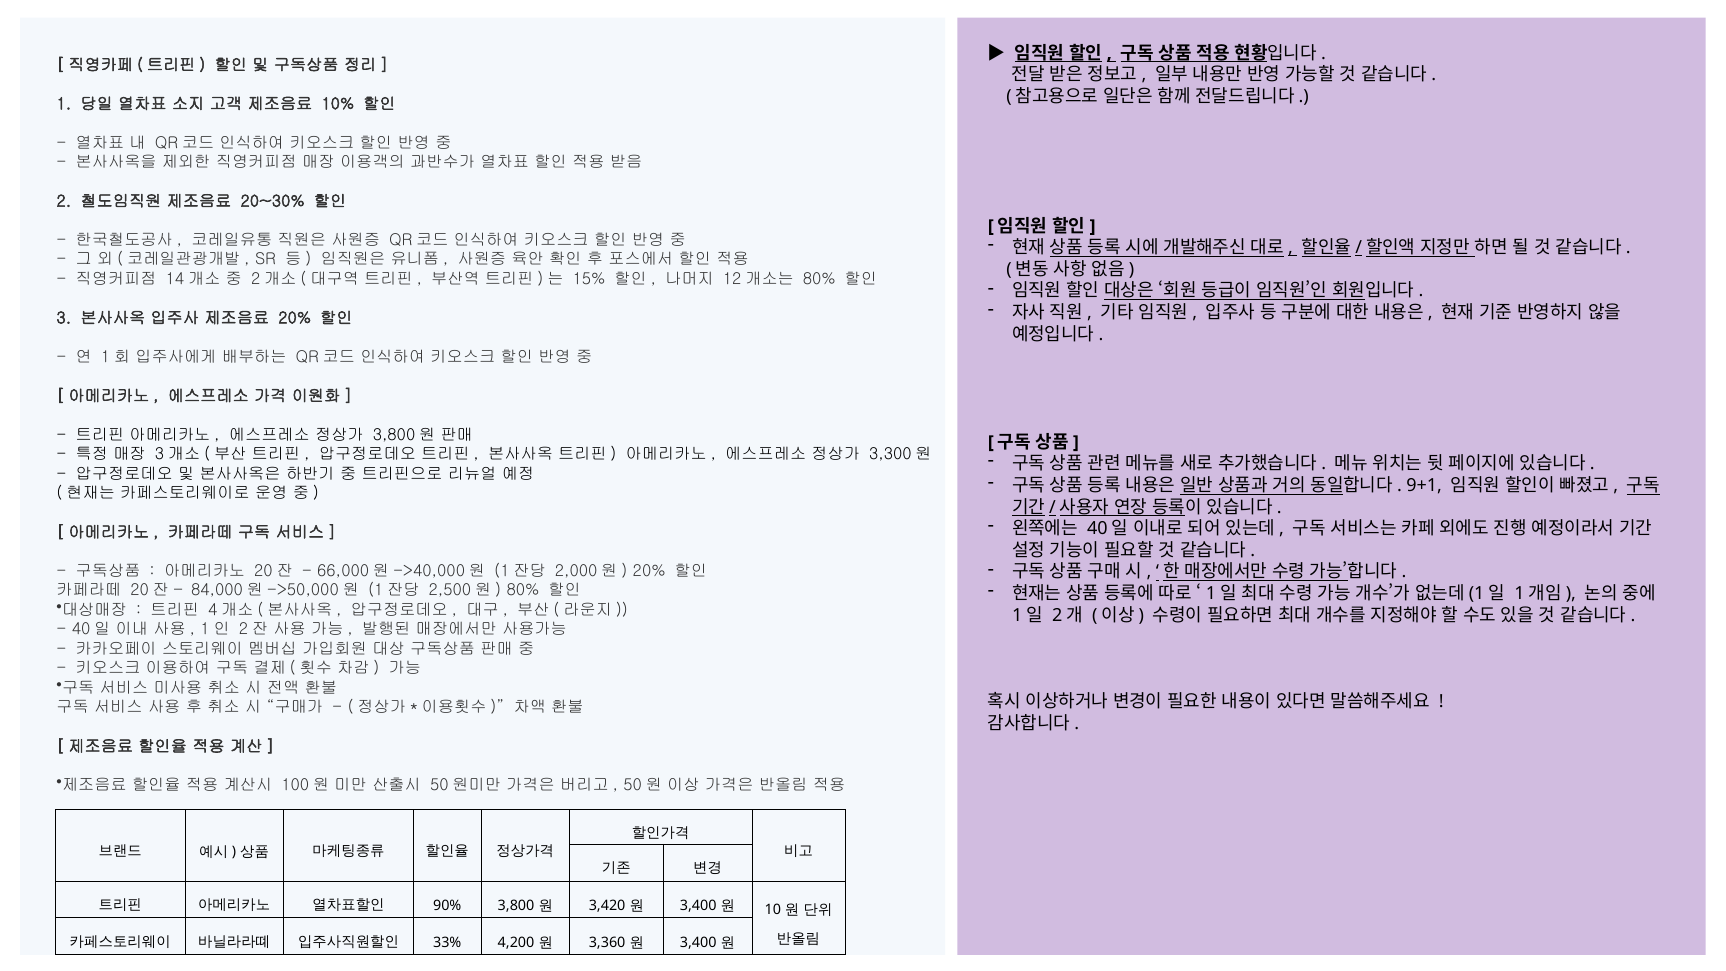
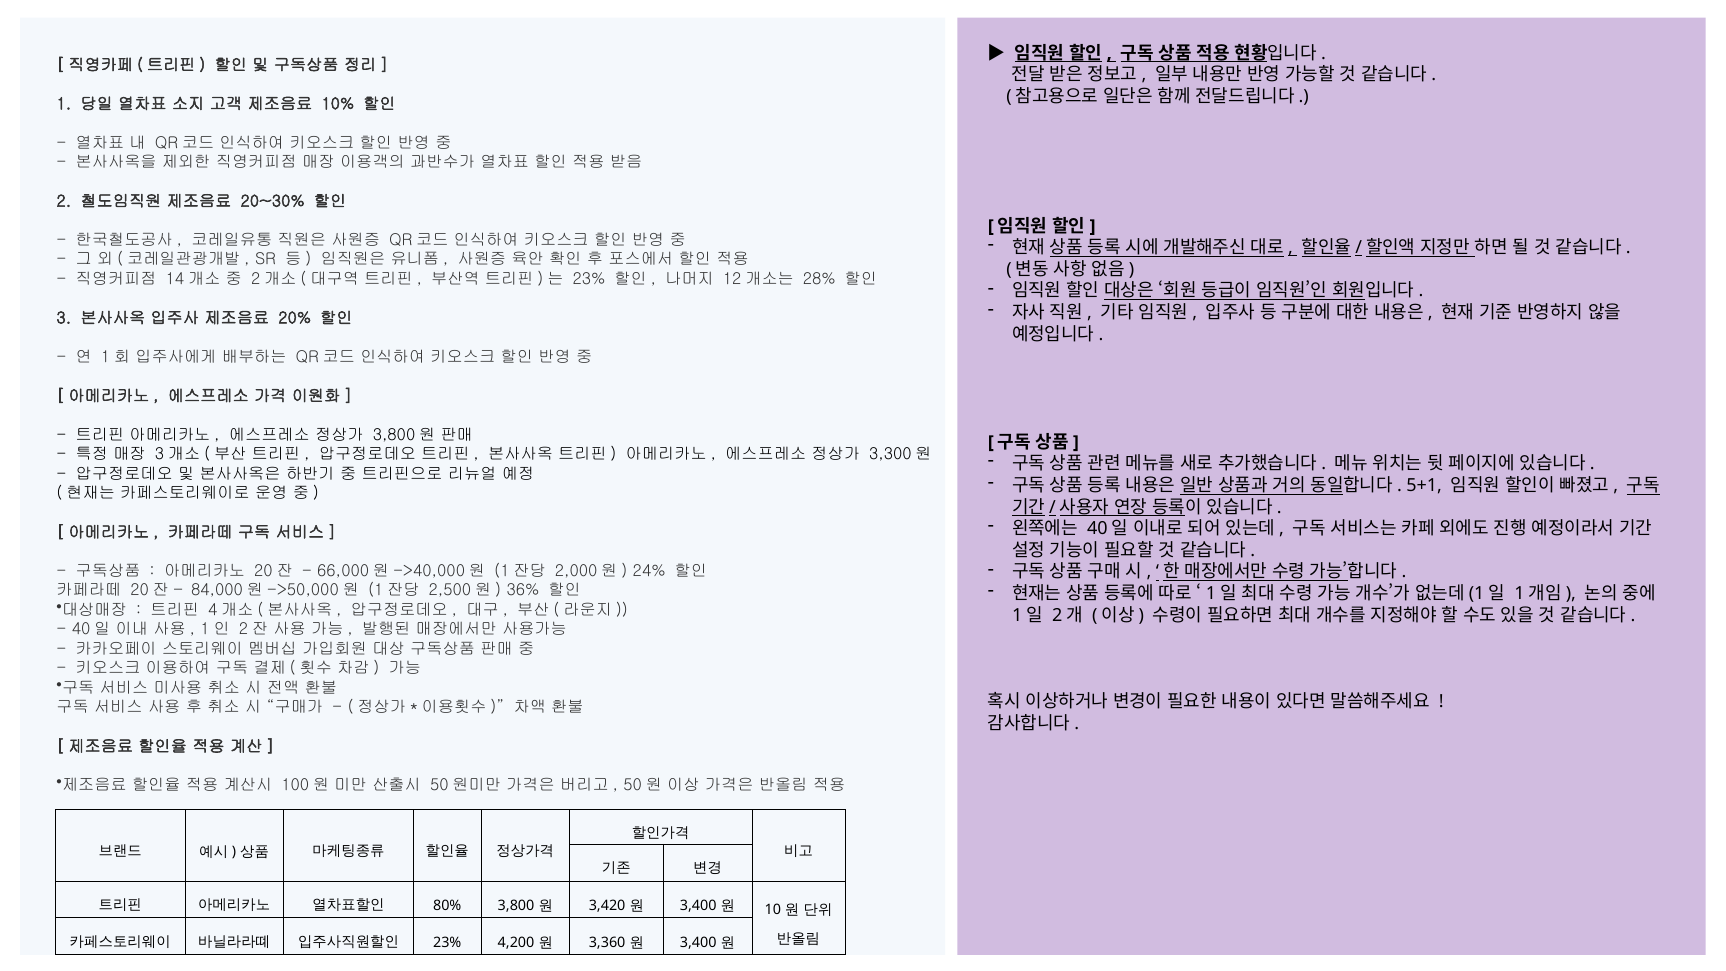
15% at (589, 279): 15% -> 23%
80% at (819, 279): 80% -> 28%
9+1: 9+1 -> 5+1
20% at (649, 571): 20% -> 24%
80% at (523, 591): 80% -> 36%
90%: 90% -> 80%
33% at (447, 943): 33% -> 23%
